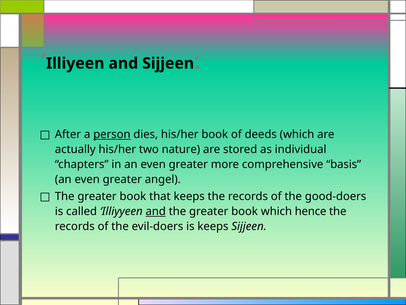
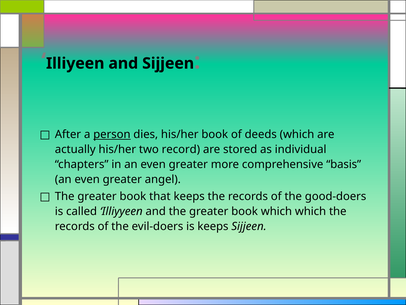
nature: nature -> record
and at (156, 211) underline: present -> none
which hence: hence -> which
